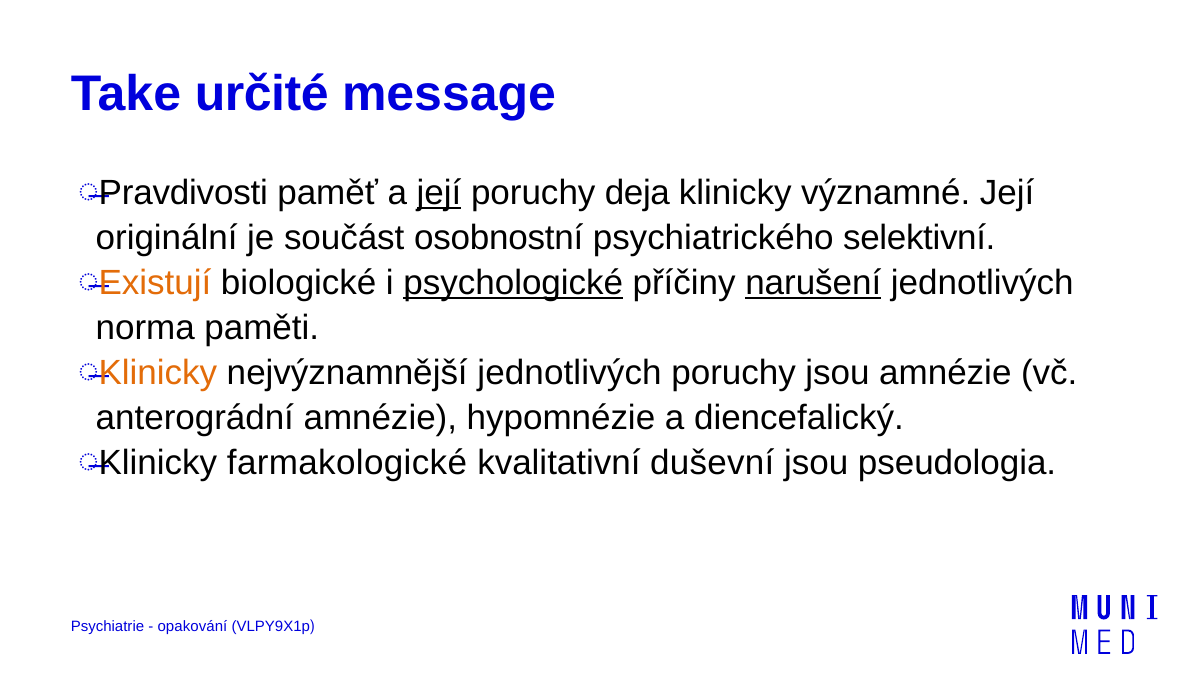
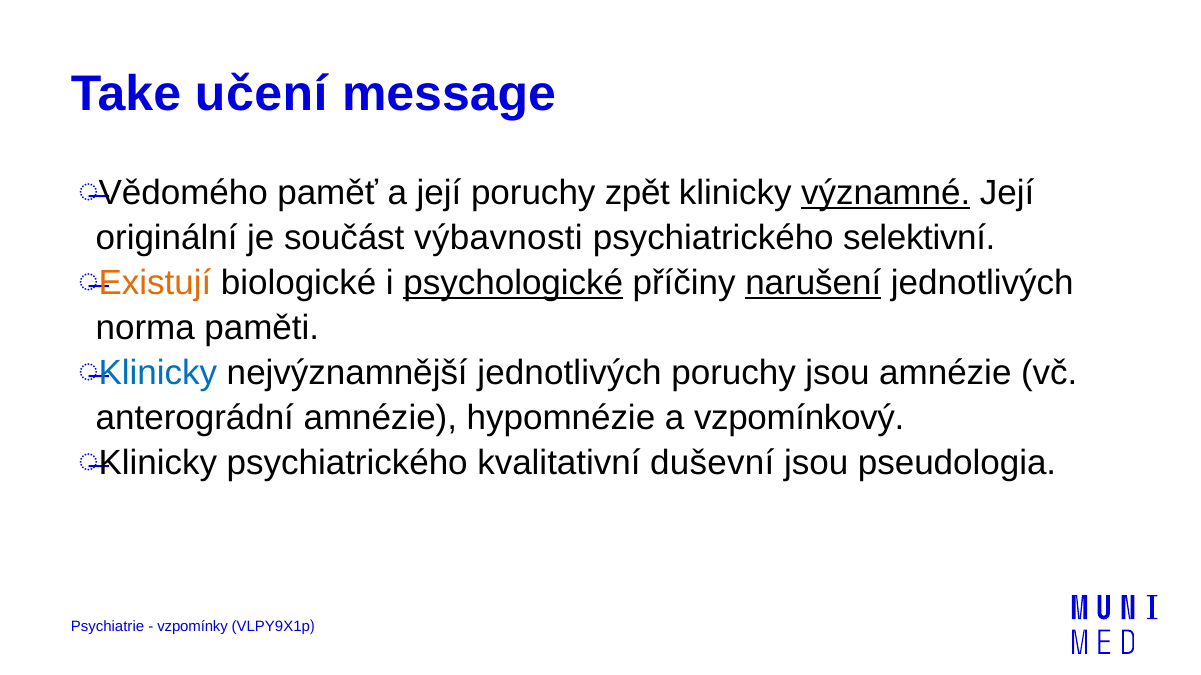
určité: určité -> učení
Pravdivosti: Pravdivosti -> Vědomého
její at (439, 193) underline: present -> none
deja: deja -> zpět
významné underline: none -> present
osobnostní: osobnostní -> výbavnosti
Klinicky at (158, 373) colour: orange -> blue
diencefalický: diencefalický -> vzpomínkový
Klinicky farmakologické: farmakologické -> psychiatrického
opakování: opakování -> vzpomínky
